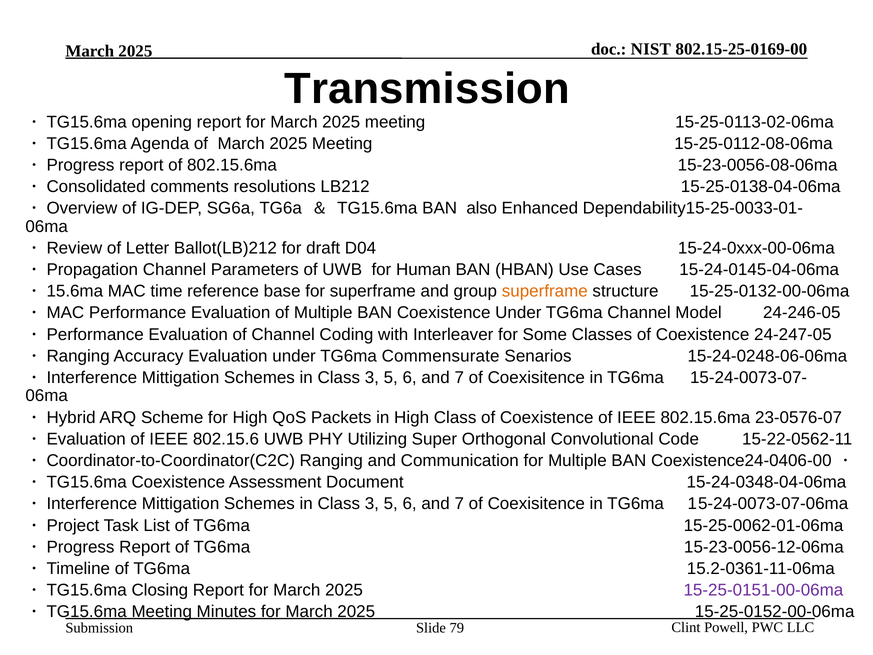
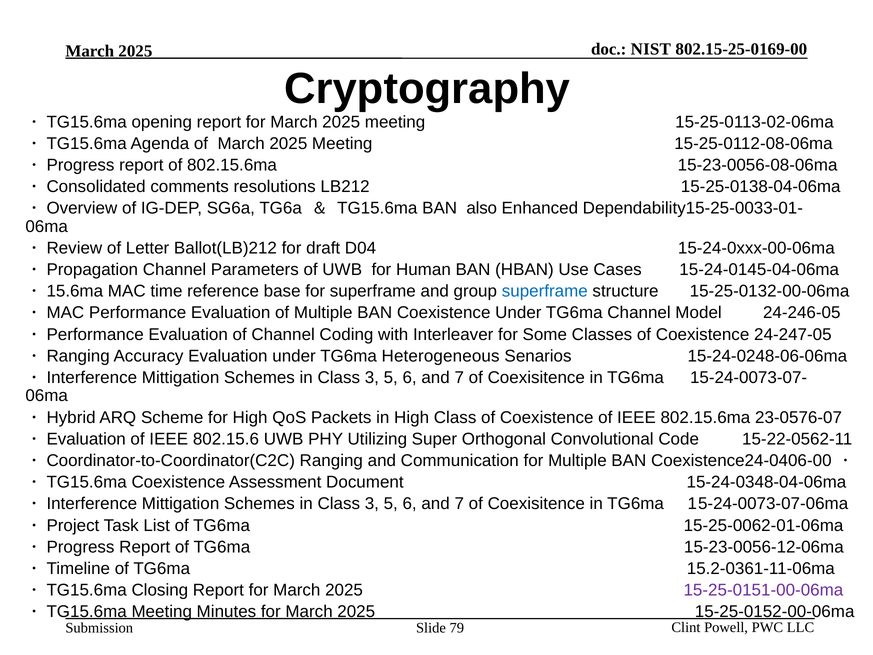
Transmission: Transmission -> Cryptography
superframe at (545, 291) colour: orange -> blue
Commensurate: Commensurate -> Heterogeneous
